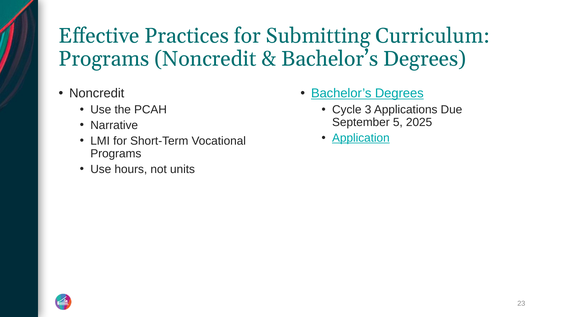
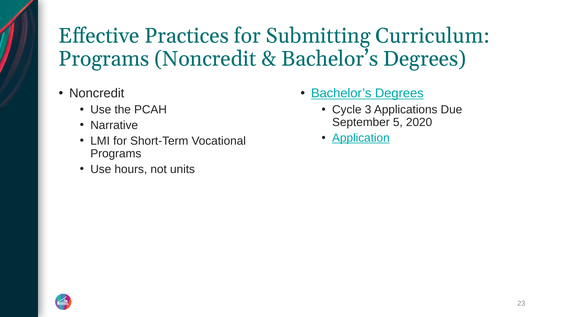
2025: 2025 -> 2020
